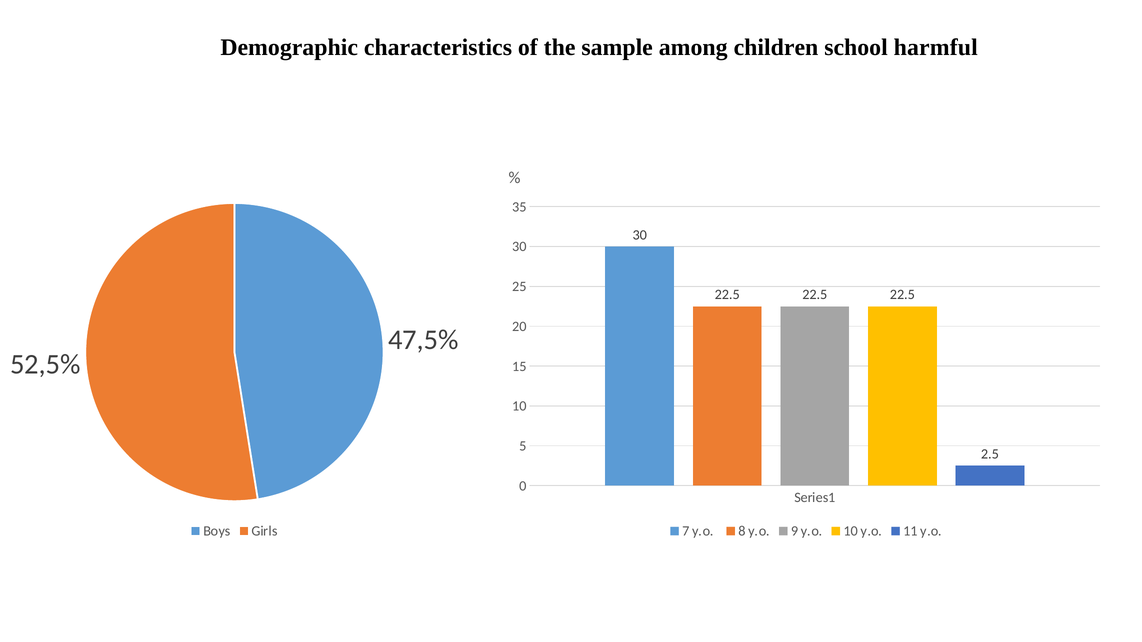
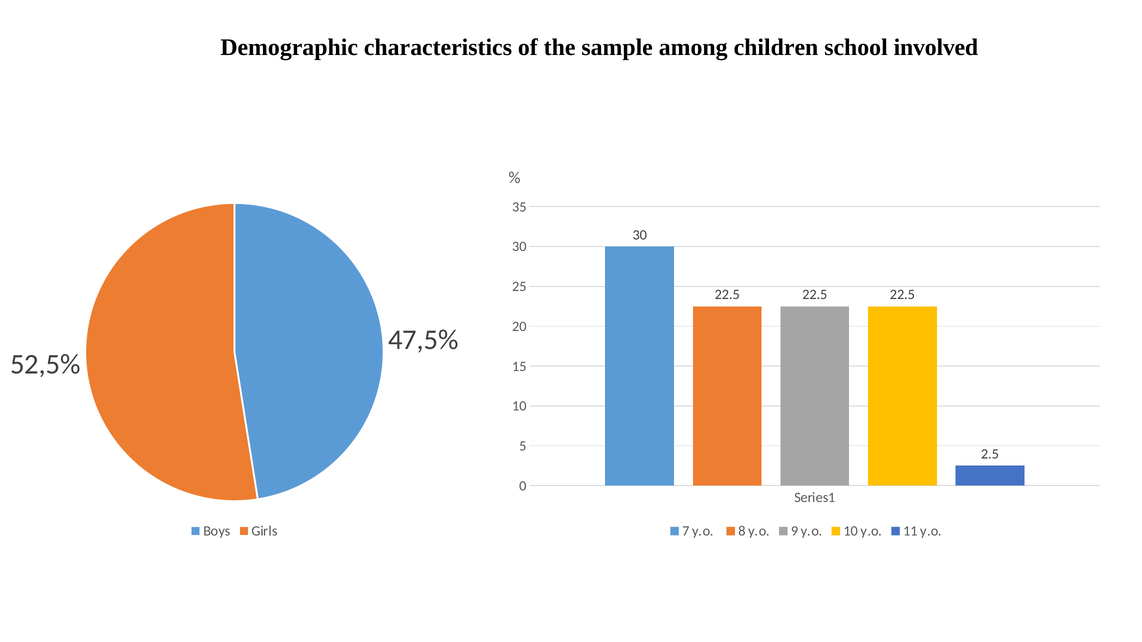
harmful: harmful -> involved
